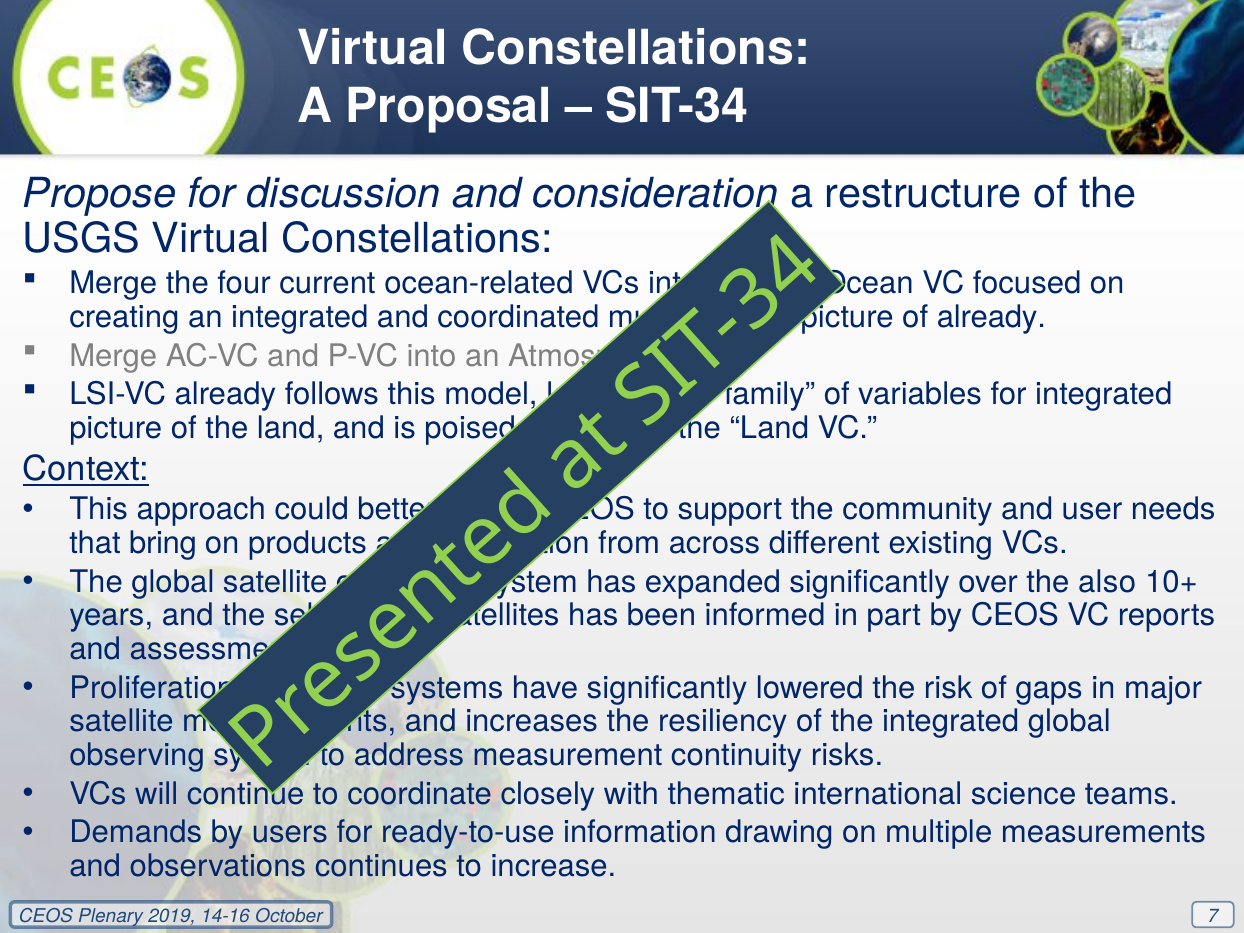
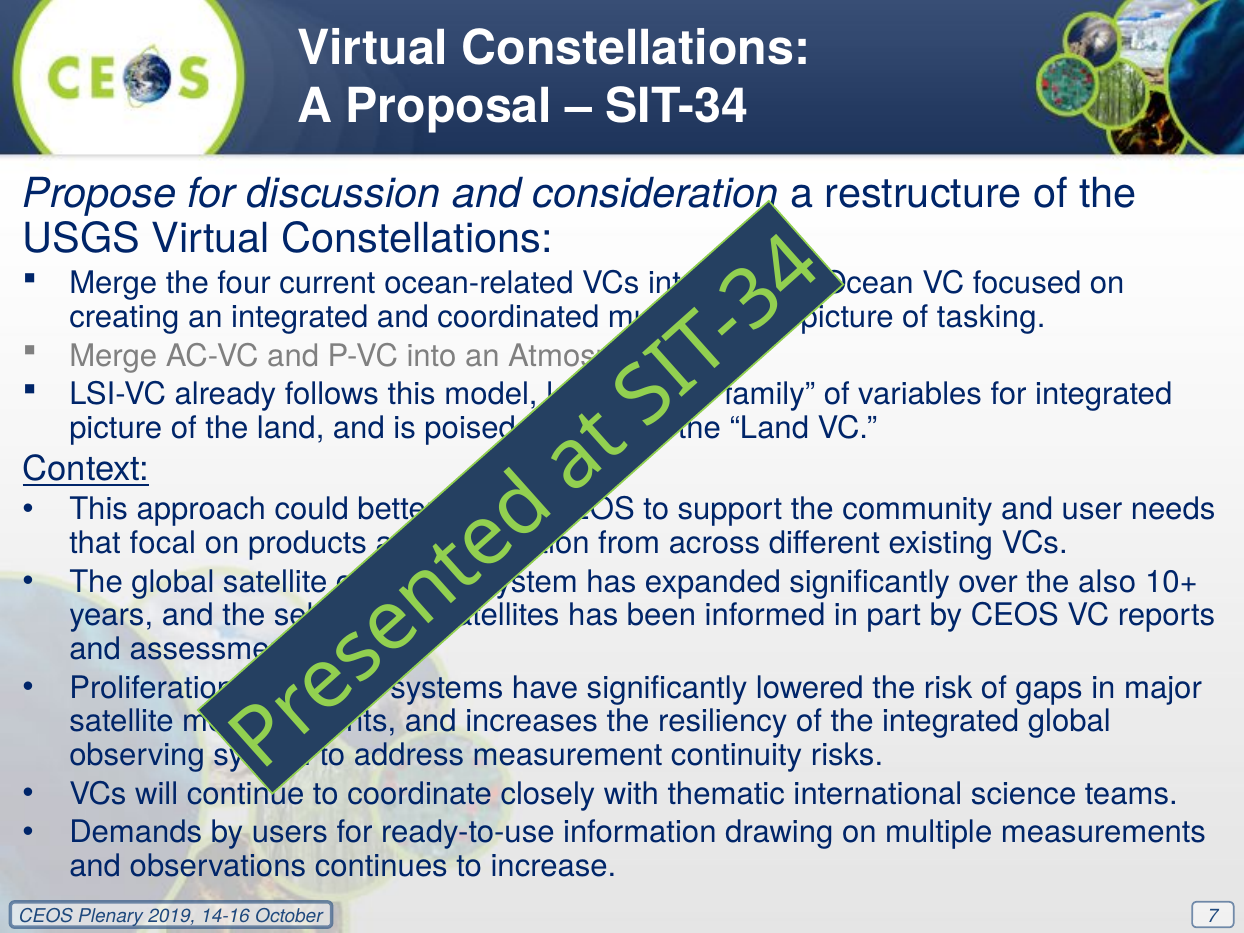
of already: already -> tasking
bring: bring -> focal
